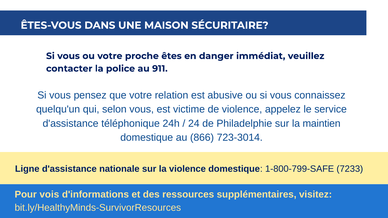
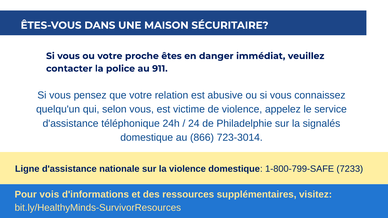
maintien: maintien -> signalés
